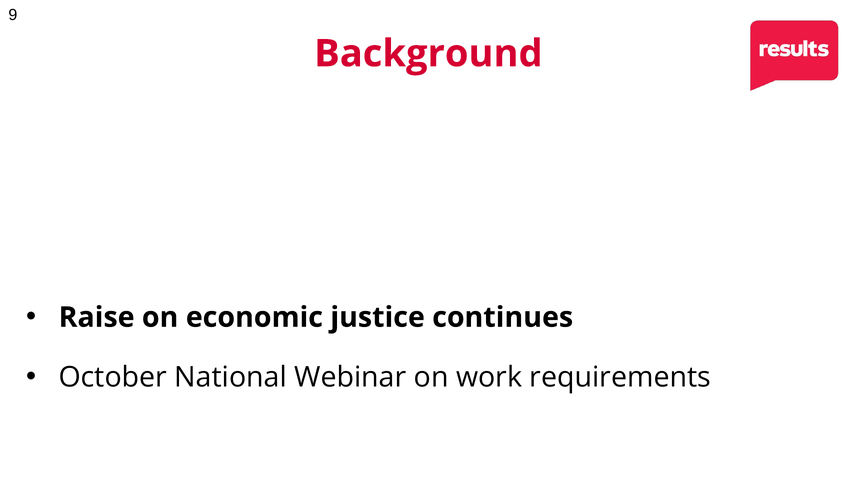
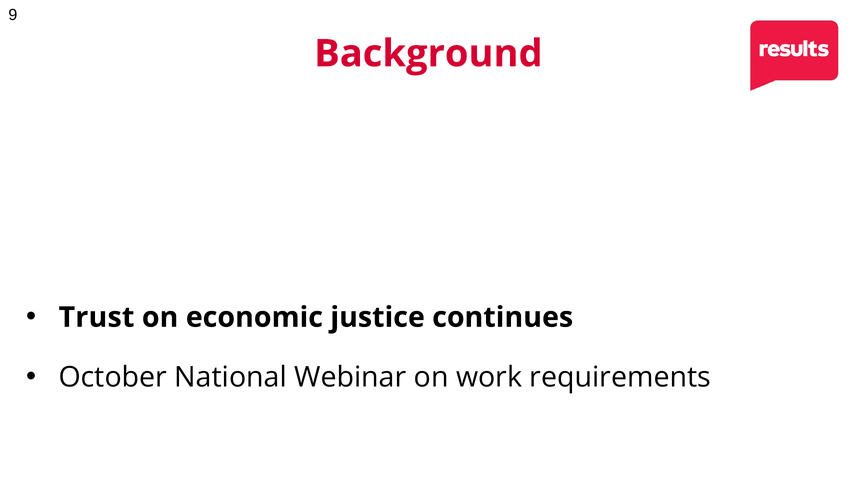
Raise: Raise -> Trust
